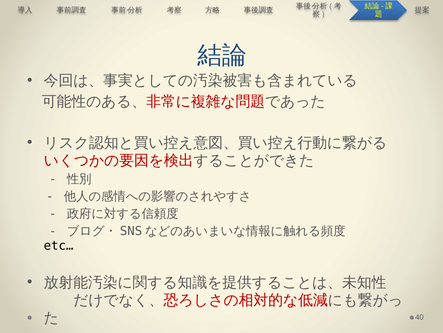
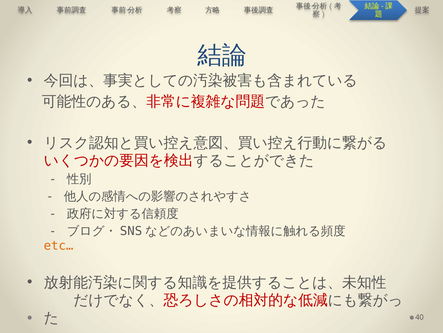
etc… colour: black -> orange
